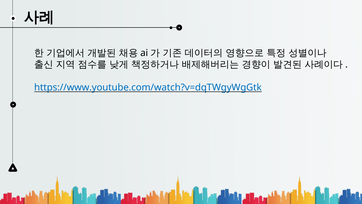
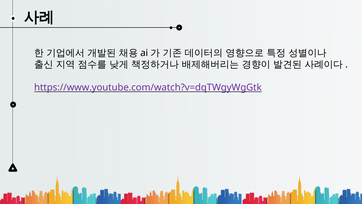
https://www.youtube.com/watch?v=dqTWgyWgGtk colour: blue -> purple
